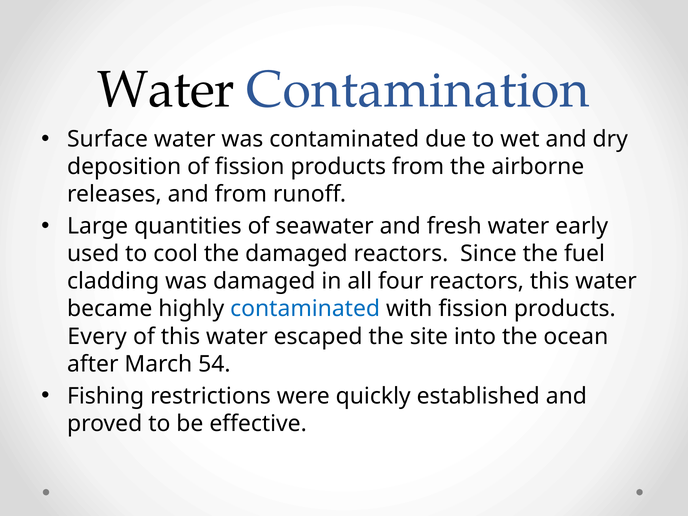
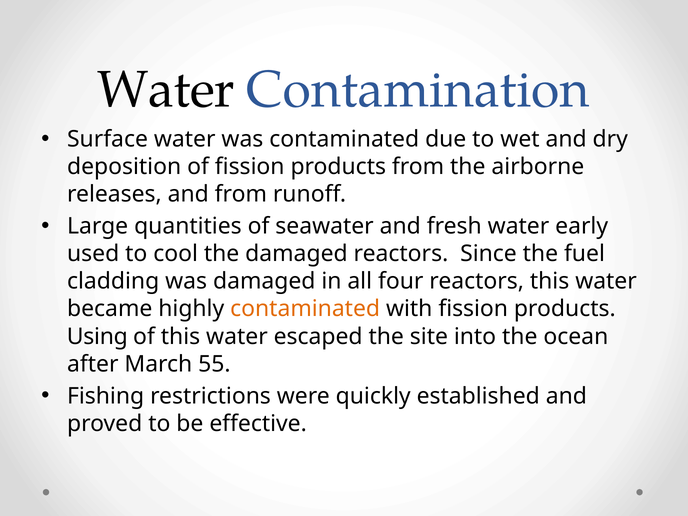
contaminated at (305, 309) colour: blue -> orange
Every: Every -> Using
54: 54 -> 55
